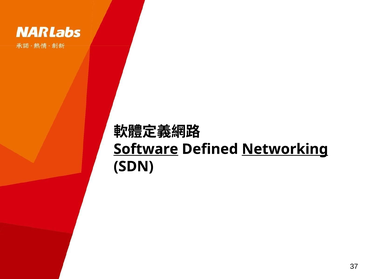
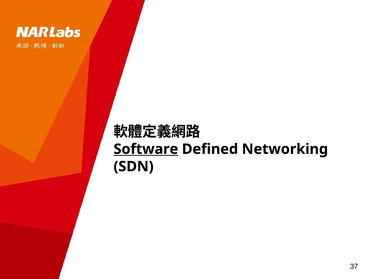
Networking underline: present -> none
